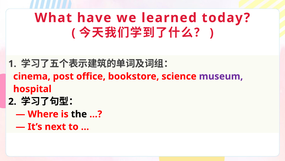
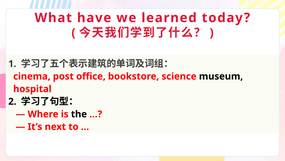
museum colour: purple -> black
